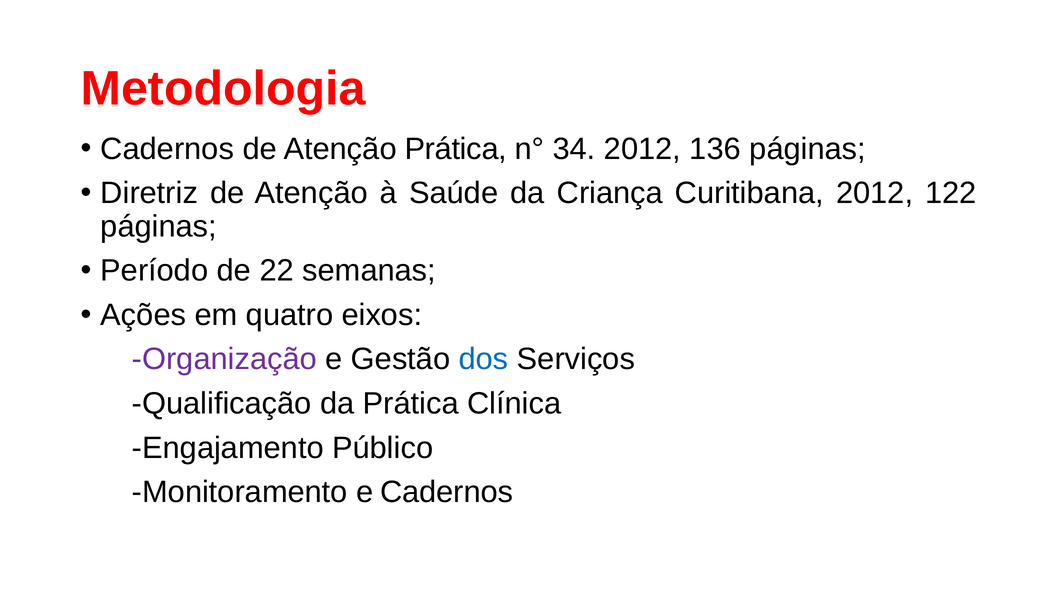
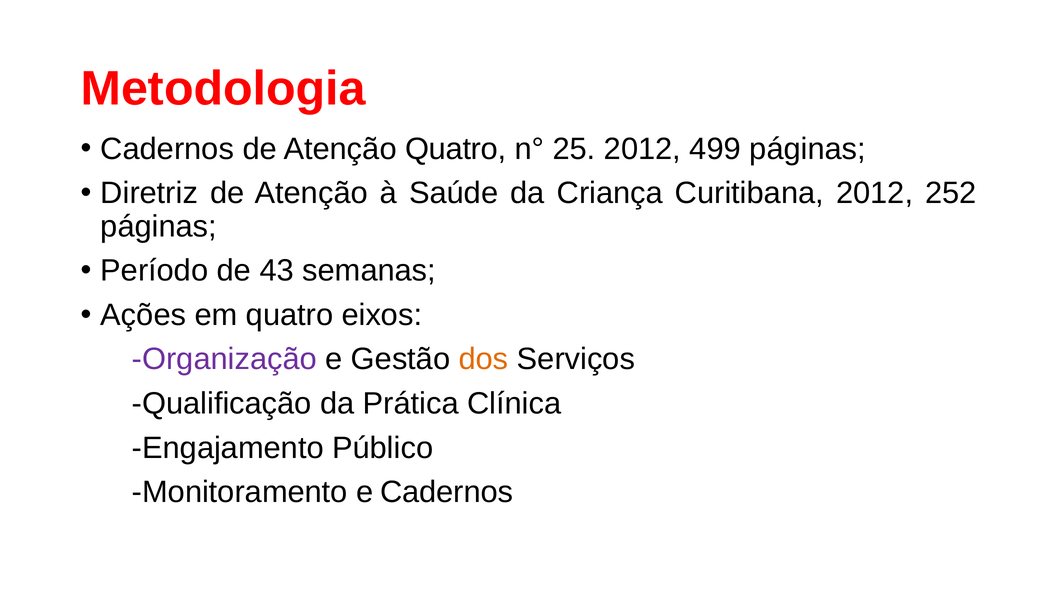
Atenção Prática: Prática -> Quatro
34: 34 -> 25
136: 136 -> 499
122: 122 -> 252
22: 22 -> 43
dos colour: blue -> orange
